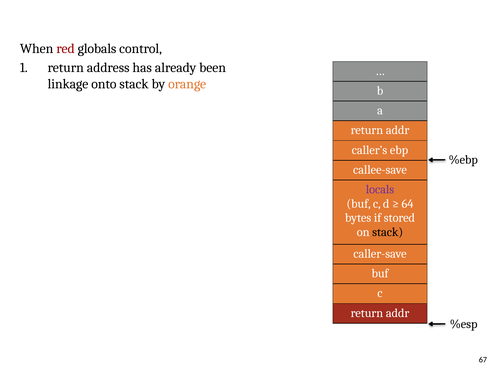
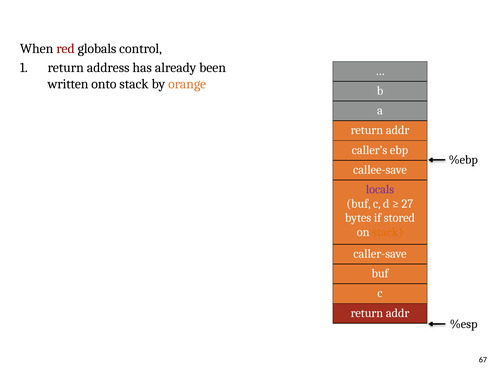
linkage: linkage -> written
64: 64 -> 27
stack at (388, 232) colour: black -> orange
